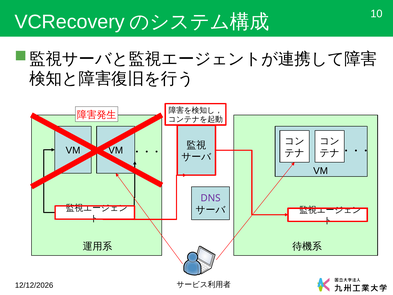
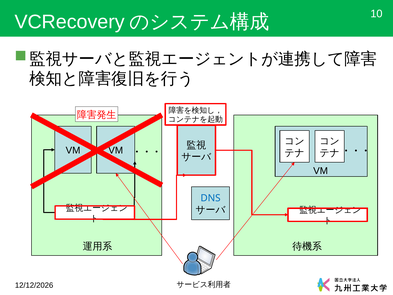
DNS colour: purple -> blue
